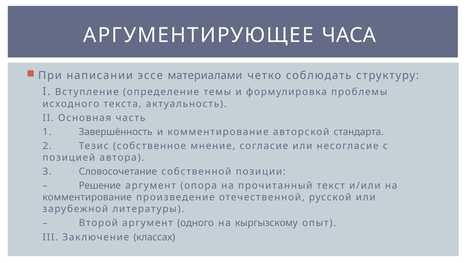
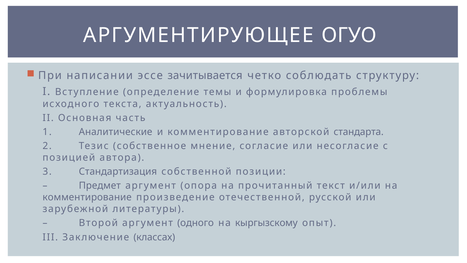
ЧАСА: ЧАСА -> ОГУО
материалами: материалами -> зачитывается
Завершённость: Завершённость -> Аналитические
Словосочетание: Словосочетание -> Стандартизация
Решение: Решение -> Предмет
